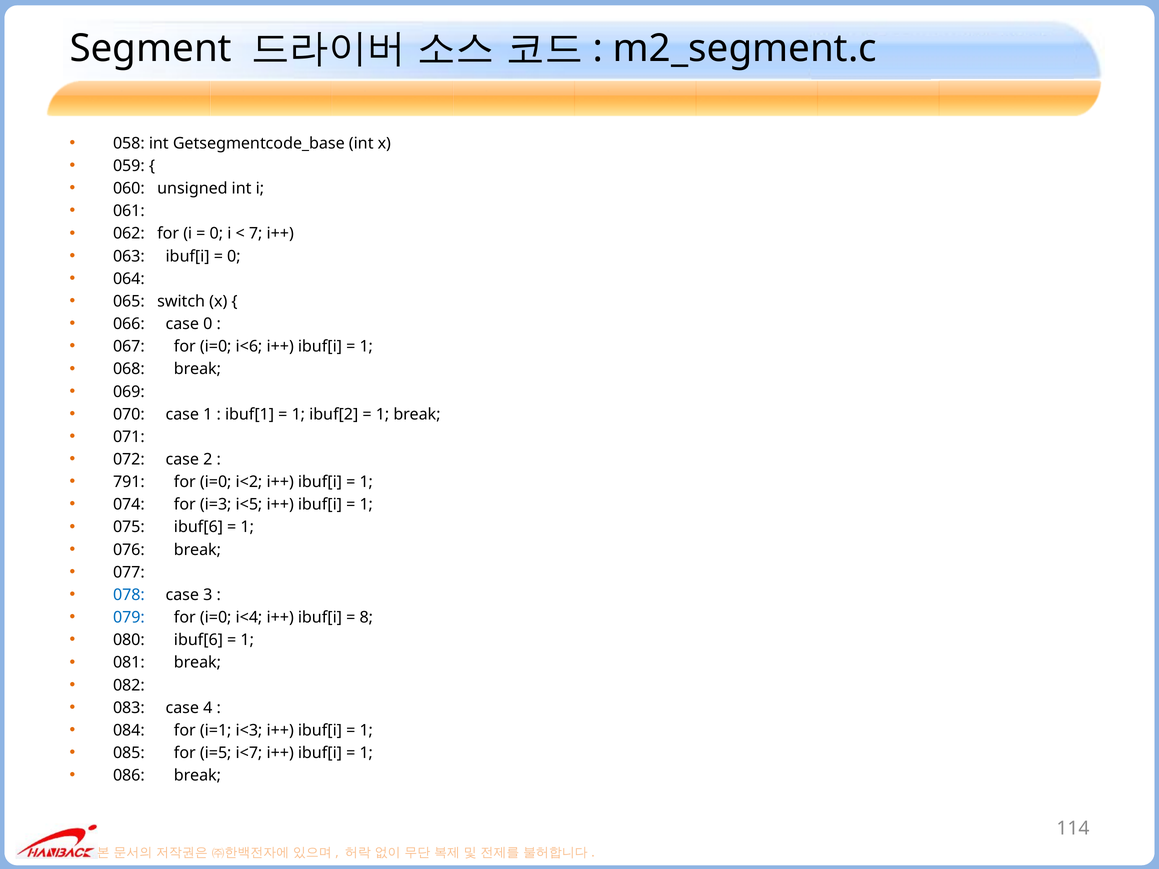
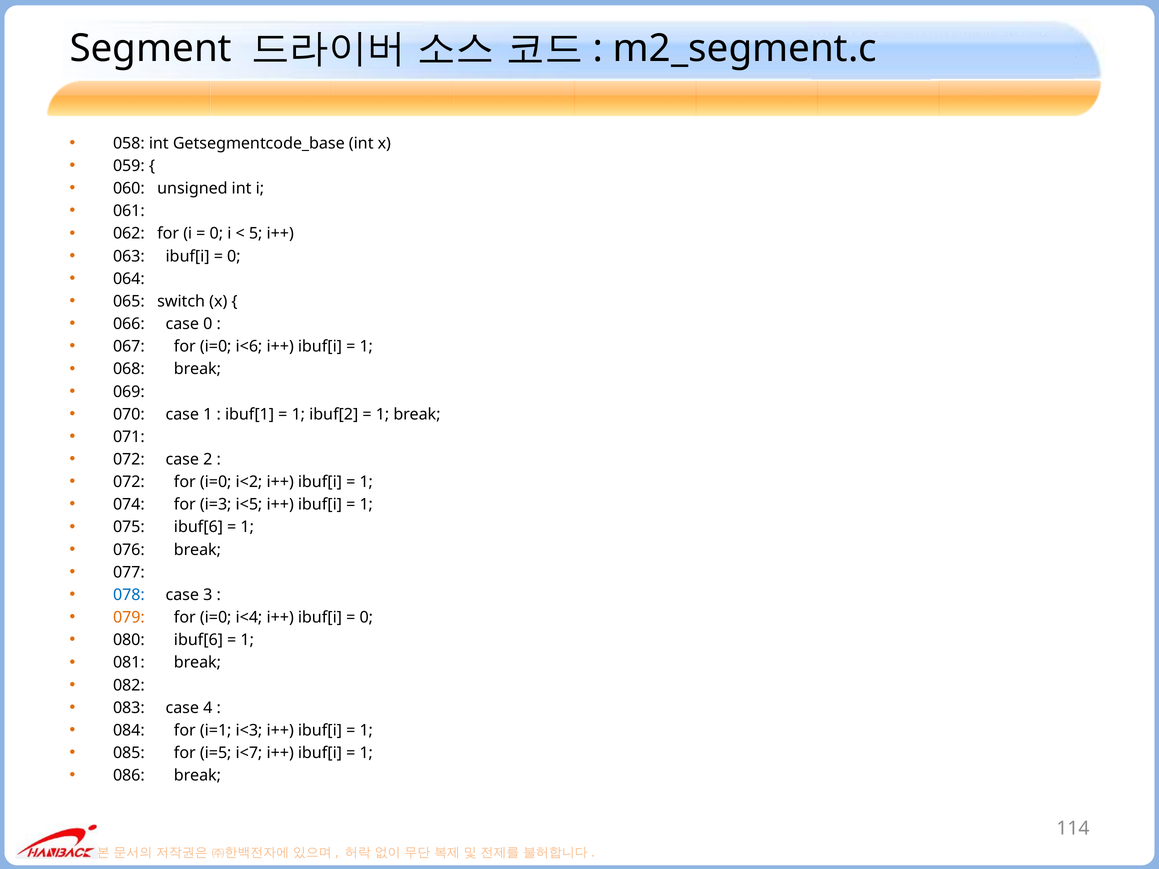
7: 7 -> 5
791 at (129, 482): 791 -> 072
079 colour: blue -> orange
8 at (366, 618): 8 -> 0
